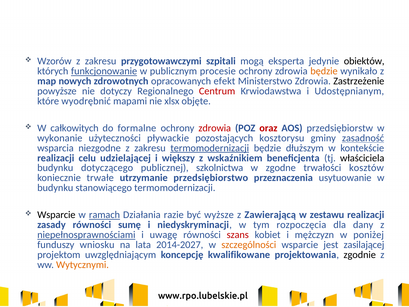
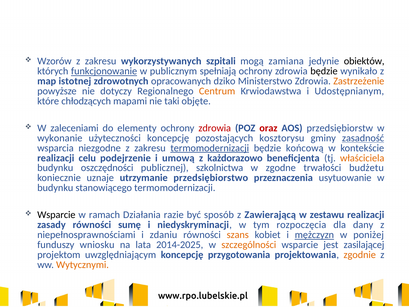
przygotowawczymi: przygotowawczymi -> wykorzystywanych
eksperta: eksperta -> zamiana
procesie: procesie -> spełniają
będzie at (324, 71) colour: orange -> black
nowych: nowych -> istotnej
efekt: efekt -> dziko
Zastrzeżenie colour: black -> orange
Centrum colour: red -> orange
wyodrębnić: wyodrębnić -> chłodzących
xlsx: xlsx -> taki
całkowitych: całkowitych -> zaleceniami
formalne: formalne -> elementy
użyteczności pływackie: pływackie -> koncepcję
dłuższym: dłuższym -> końcową
udzielającej: udzielającej -> podejrzenie
większy: większy -> umową
wskaźnikiem: wskaźnikiem -> każdorazowo
właściciela colour: black -> orange
dotyczącego: dotyczącego -> oszczędności
kosztów: kosztów -> budżetu
trwałe: trwałe -> uznaje
ramach underline: present -> none
wyższe: wyższe -> sposób
niepełnosprawnościami underline: present -> none
uwagę: uwagę -> zdaniu
szans colour: red -> orange
mężczyzn underline: none -> present
2014-2027: 2014-2027 -> 2014-2025
kwalifikowane: kwalifikowane -> przygotowania
zgodnie colour: black -> orange
